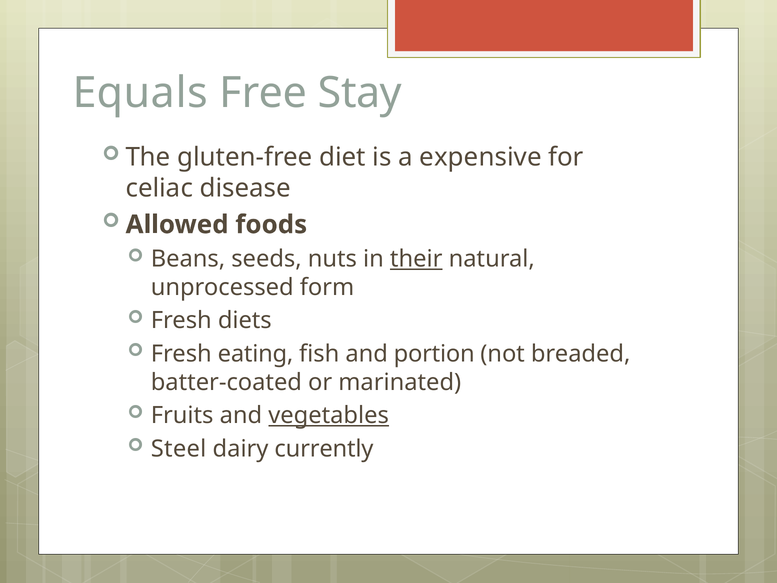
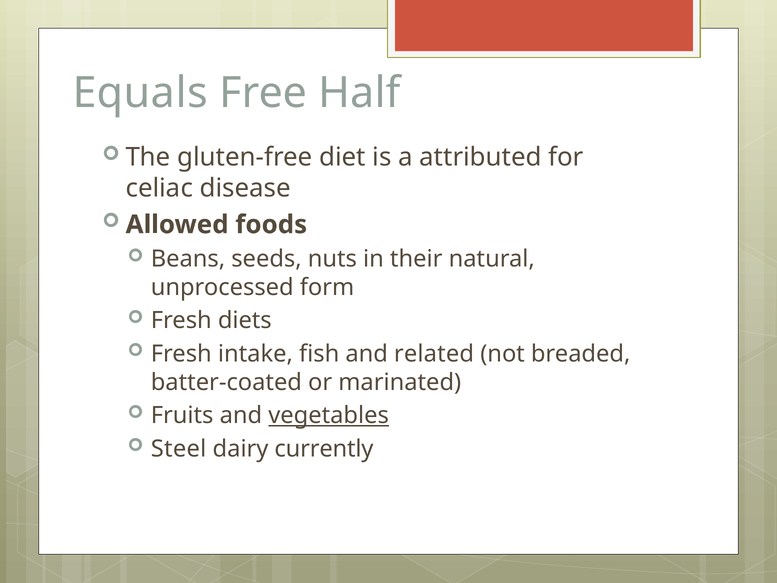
Stay: Stay -> Half
expensive: expensive -> attributed
their underline: present -> none
eating: eating -> intake
portion: portion -> related
